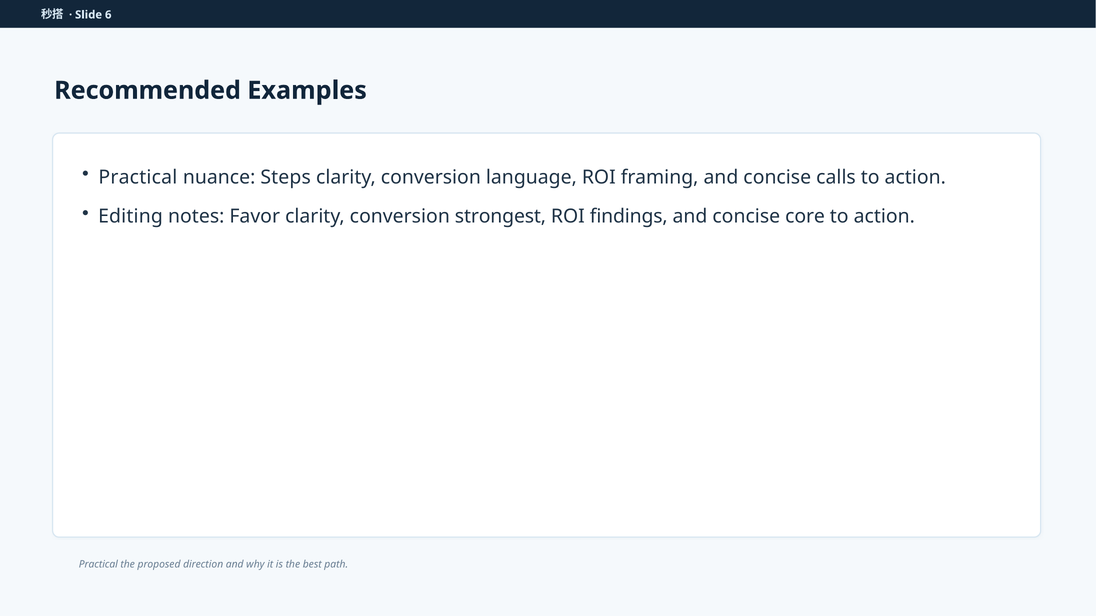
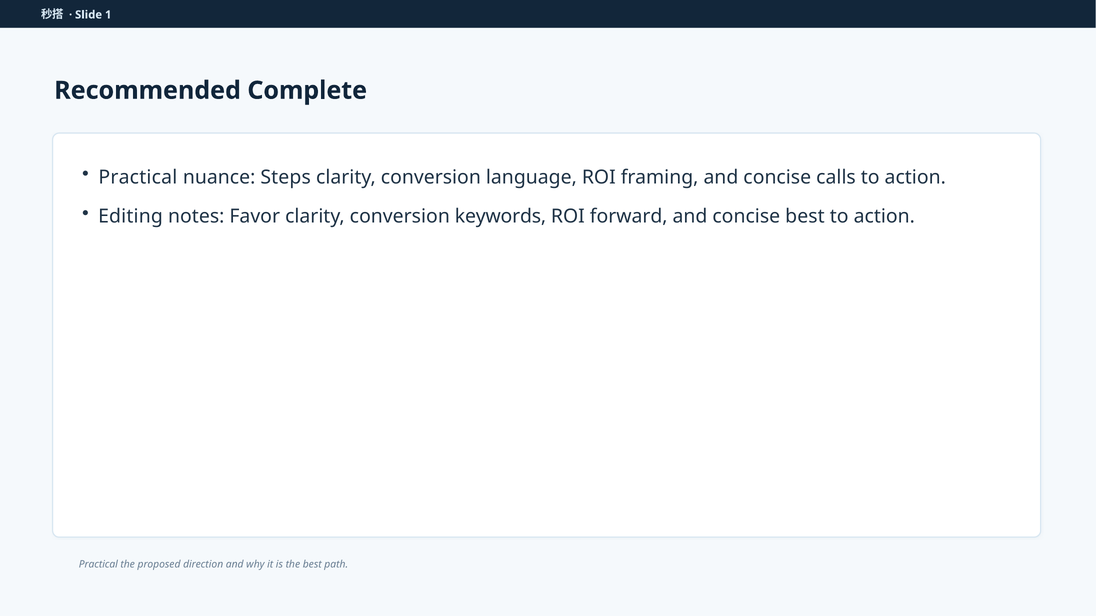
6: 6 -> 1
Examples: Examples -> Complete
strongest: strongest -> keywords
findings: findings -> forward
concise core: core -> best
